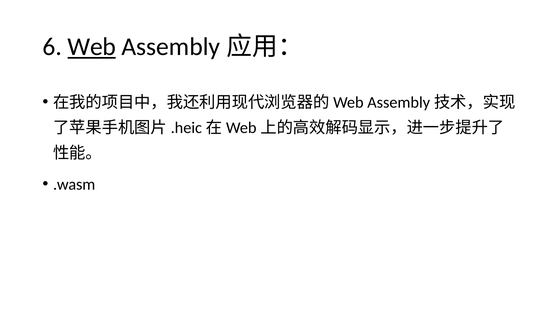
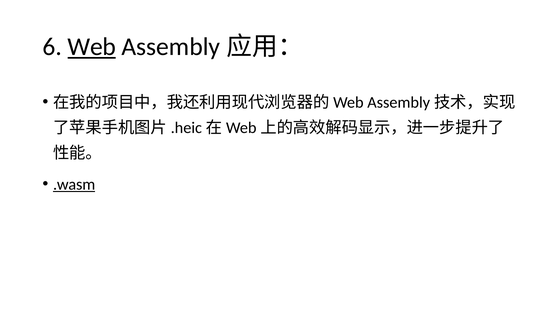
.wasm underline: none -> present
